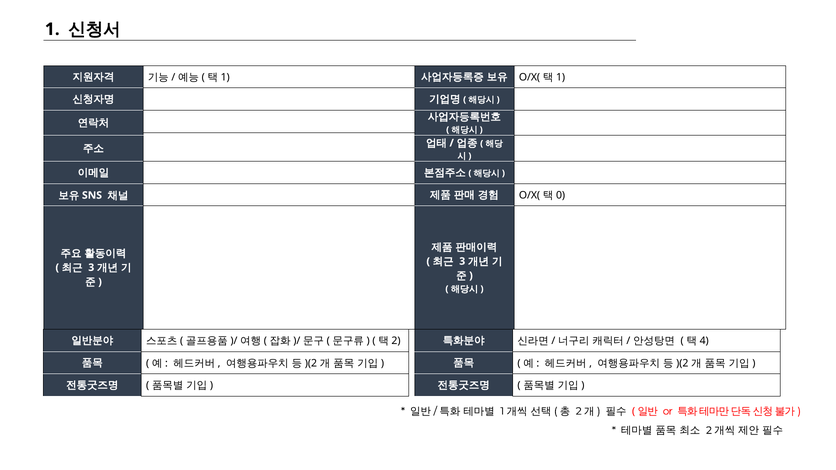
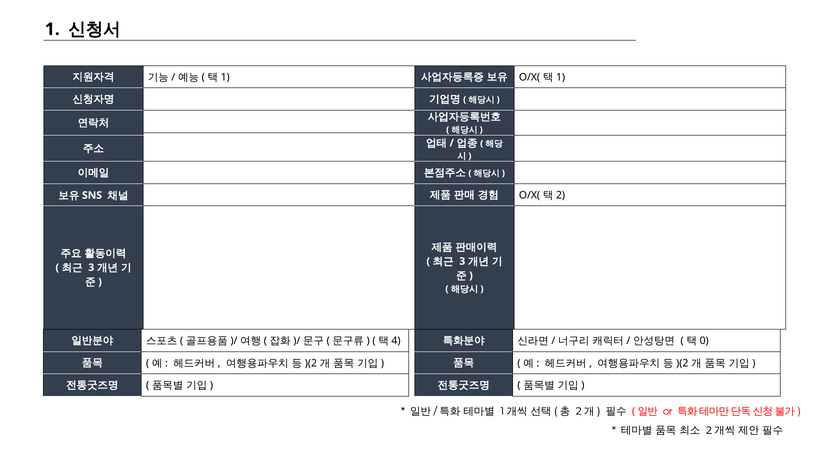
0: 0 -> 2
2: 2 -> 4
4: 4 -> 0
